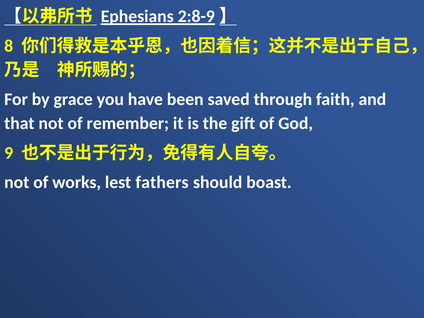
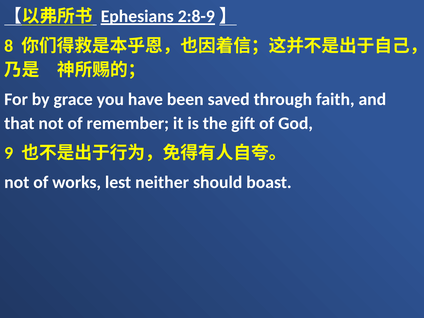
fathers: fathers -> neither
